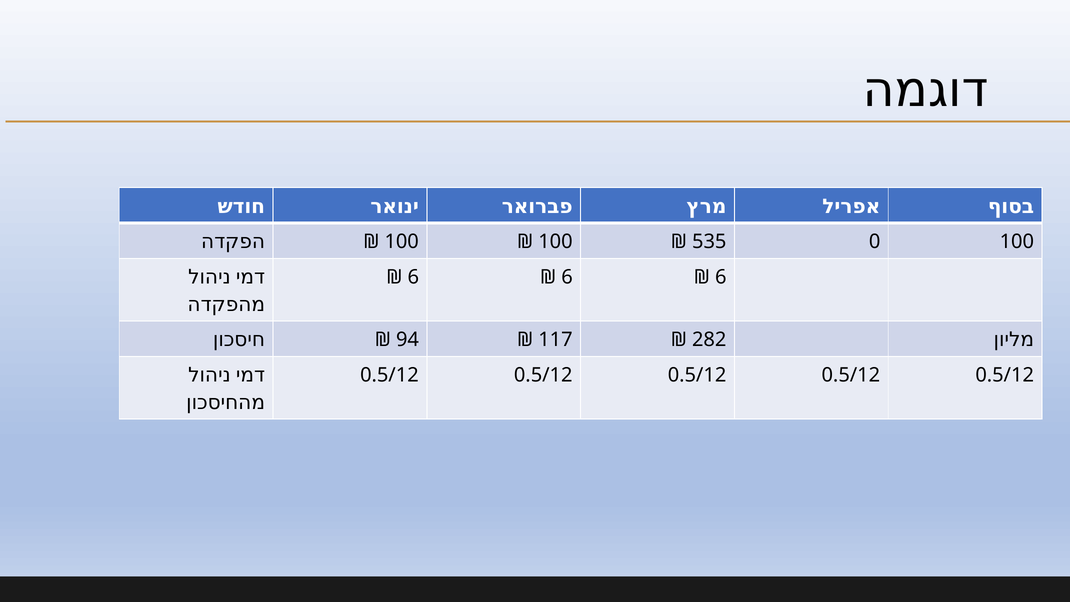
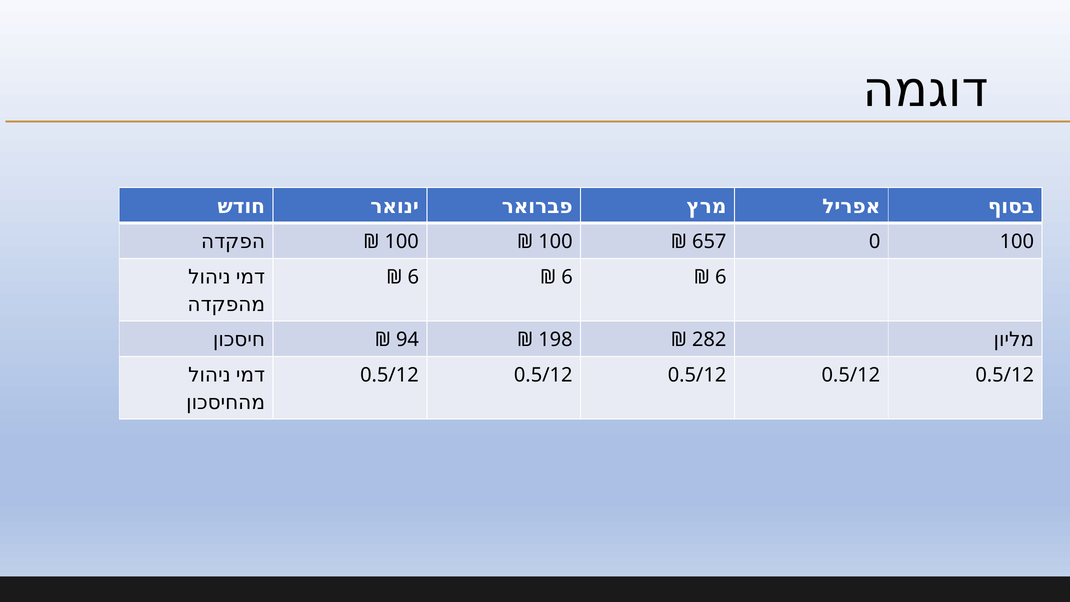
535: 535 -> 657
117: 117 -> 198
